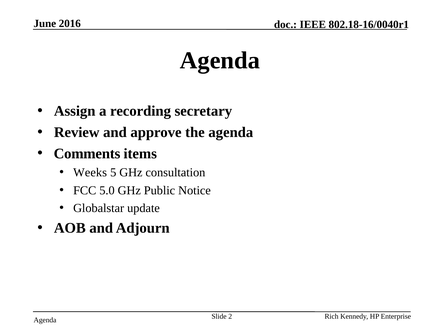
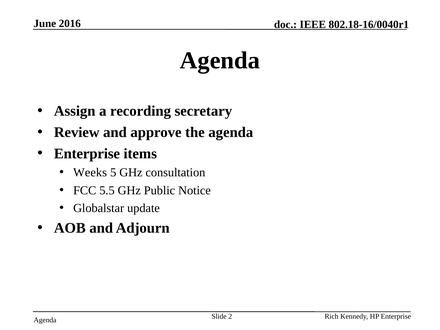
Comments at (87, 154): Comments -> Enterprise
5.0: 5.0 -> 5.5
